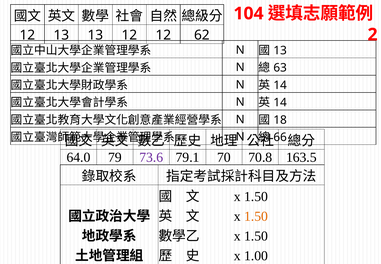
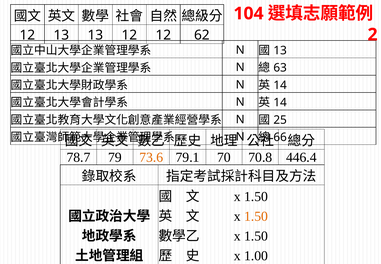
18: 18 -> 25
64.0: 64.0 -> 78.7
73.6 colour: purple -> orange
163.5: 163.5 -> 446.4
